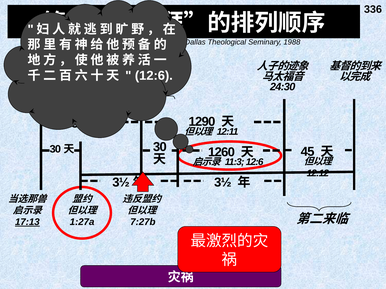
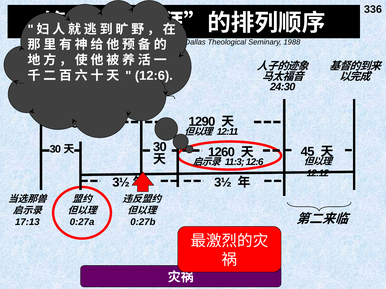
17:13 underline: present -> none
1:27a: 1:27a -> 0:27a
7:27b: 7:27b -> 0:27b
